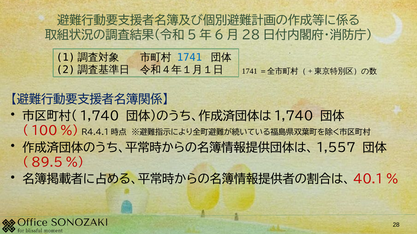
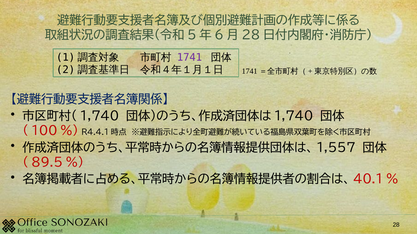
1741 colour: blue -> purple
